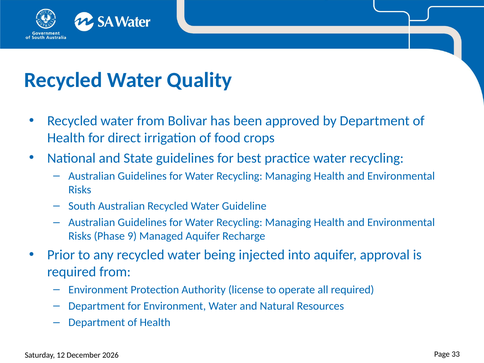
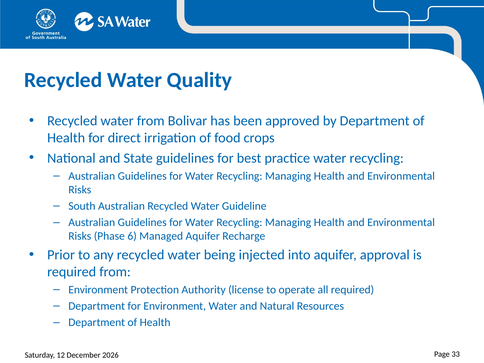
9: 9 -> 6
